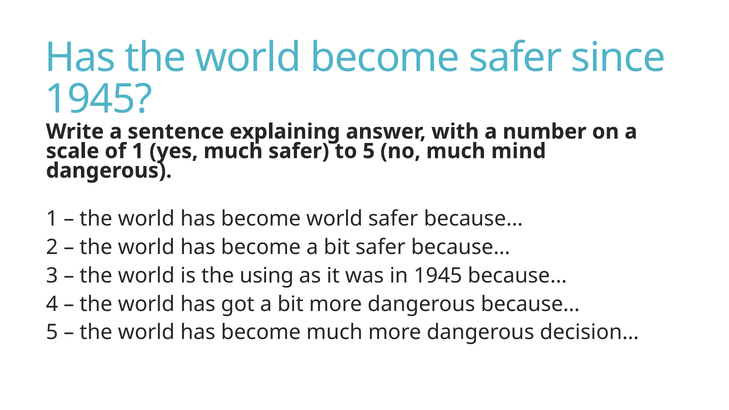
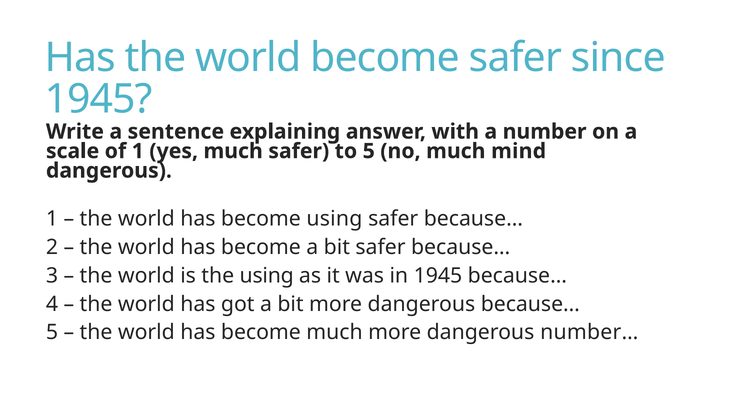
become world: world -> using
decision…: decision… -> number…
